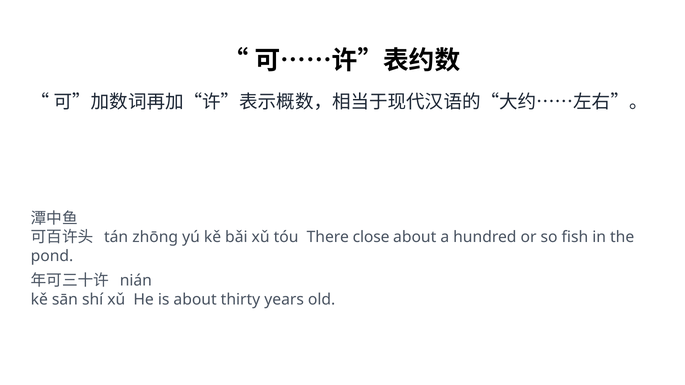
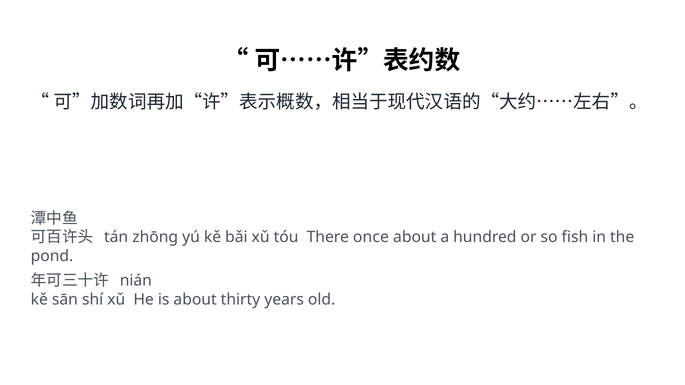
close: close -> once
